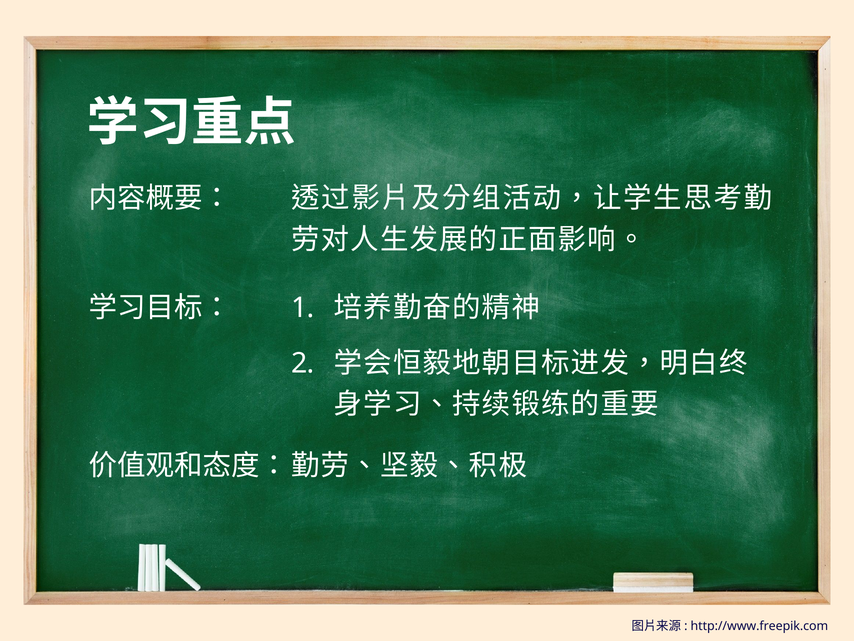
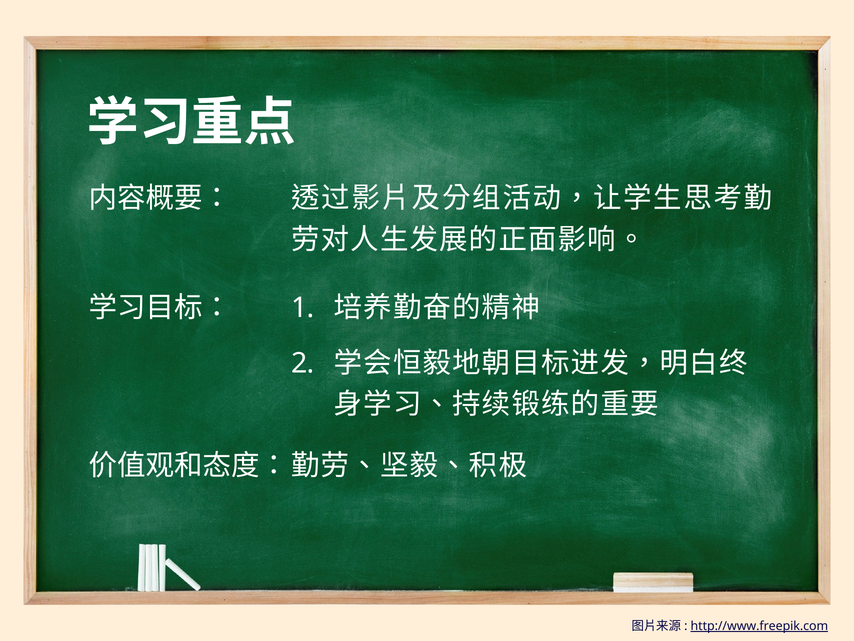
http://www.freepik.com underline: none -> present
